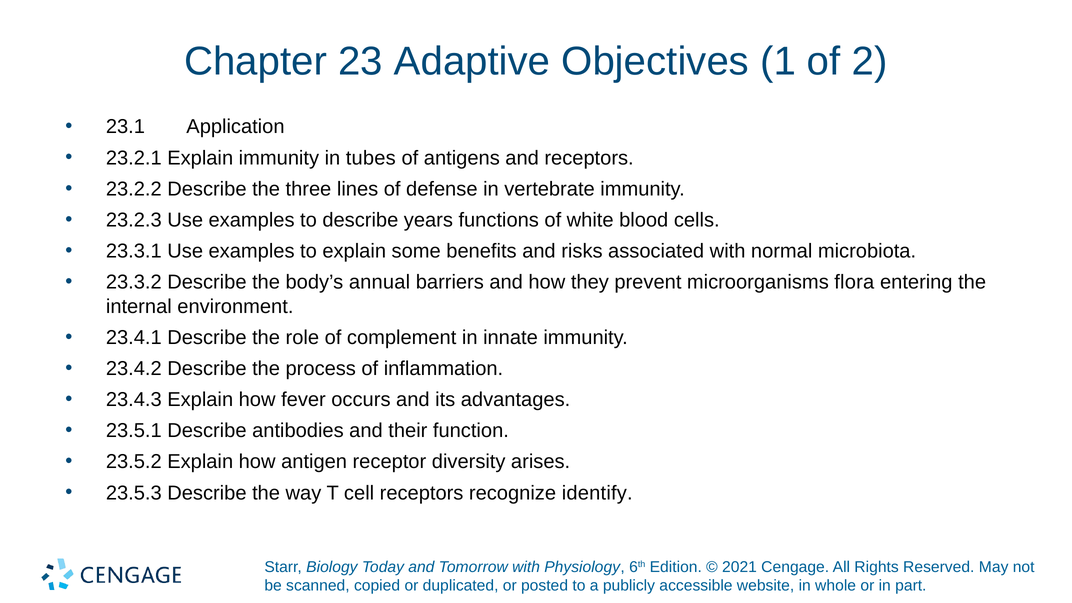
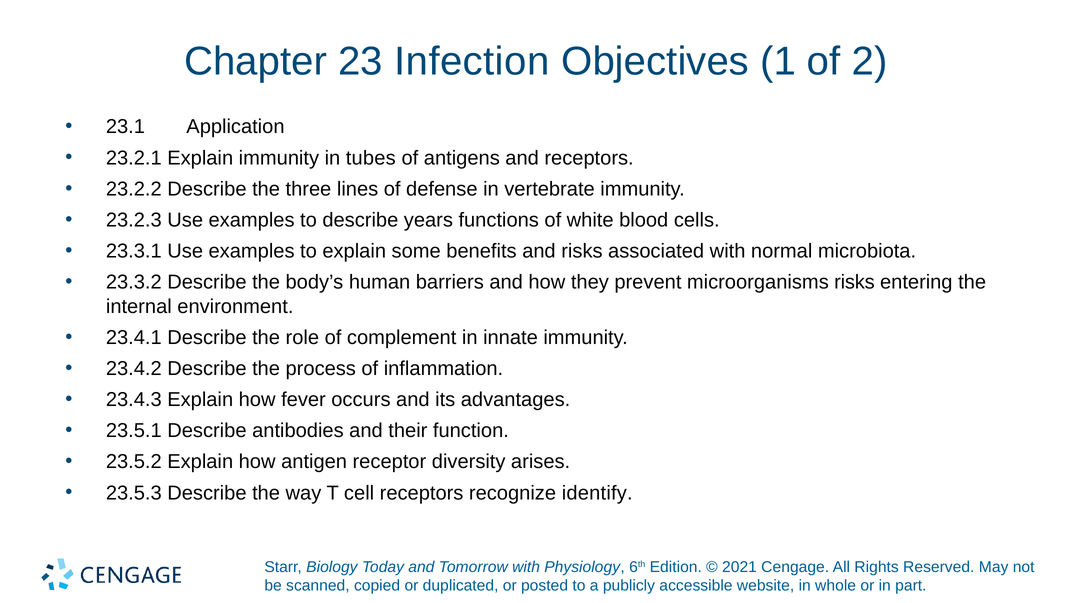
Adaptive: Adaptive -> Infection
annual: annual -> human
microorganisms flora: flora -> risks
